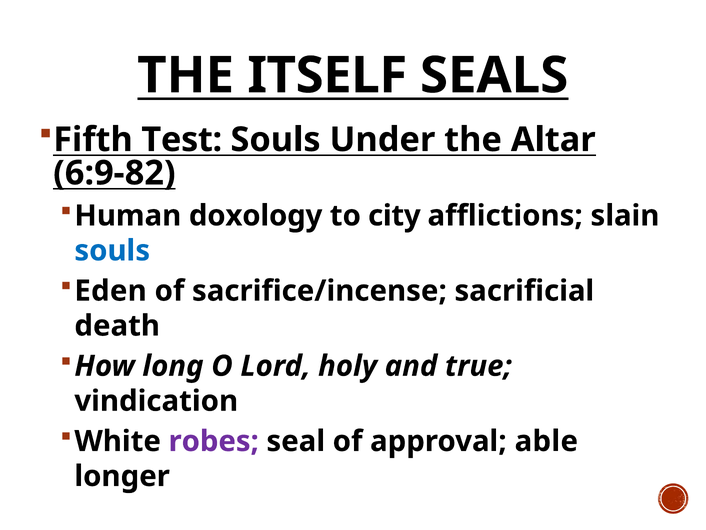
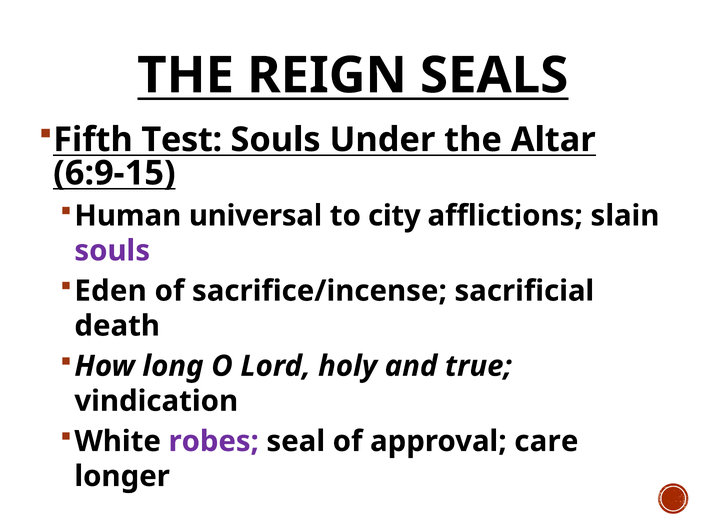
ITSELF: ITSELF -> REIGN
6:9-82: 6:9-82 -> 6:9-15
doxology: doxology -> universal
souls at (112, 250) colour: blue -> purple
able: able -> care
